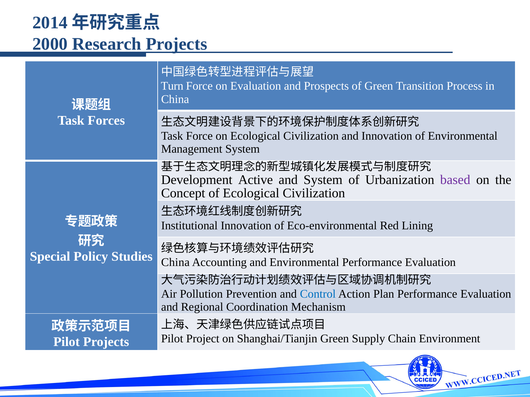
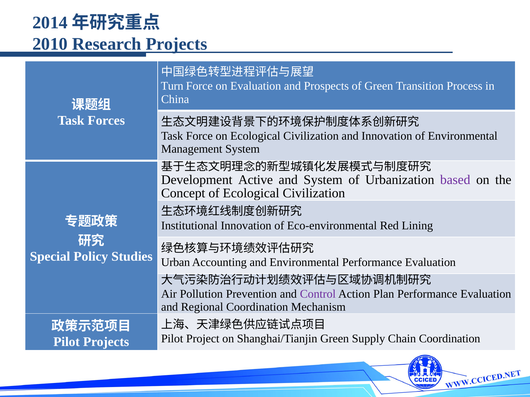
2000: 2000 -> 2010
China at (175, 263): China -> Urban
Control colour: blue -> purple
Chain Environment: Environment -> Coordination
